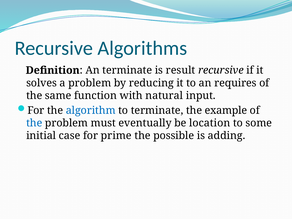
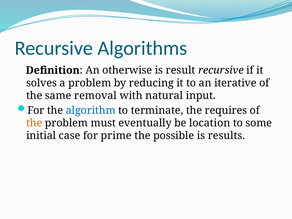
An terminate: terminate -> otherwise
requires: requires -> iterative
function: function -> removal
example: example -> requires
the at (34, 123) colour: blue -> orange
adding: adding -> results
